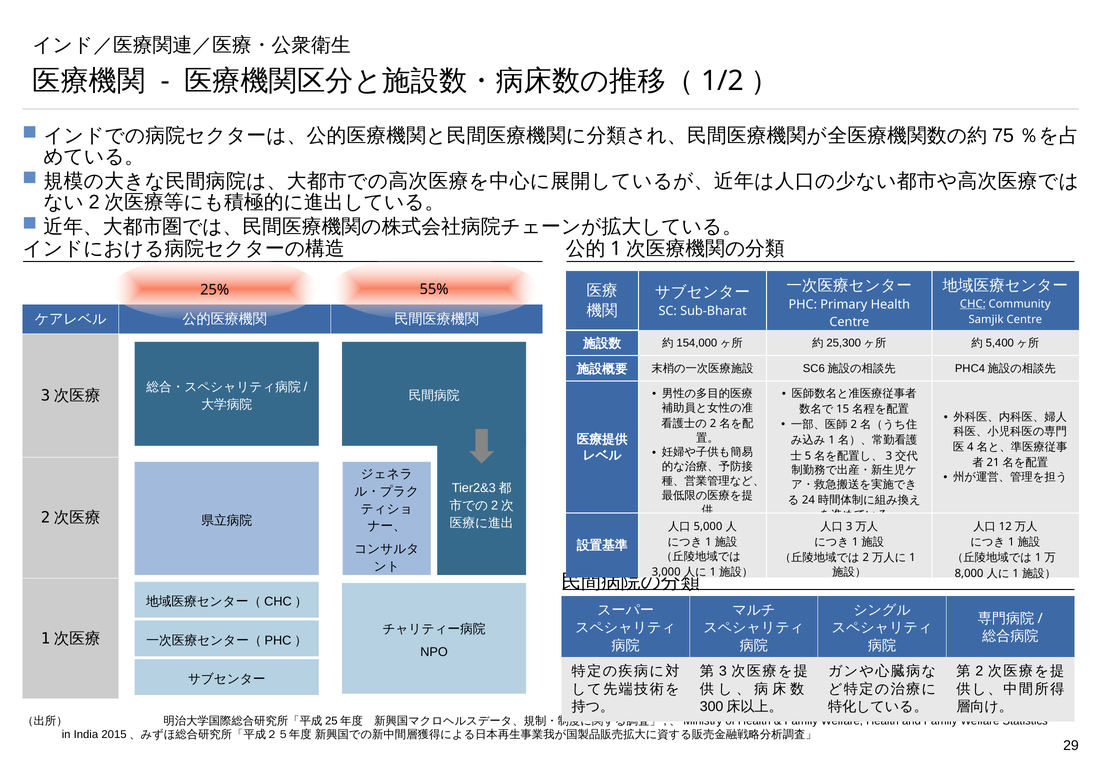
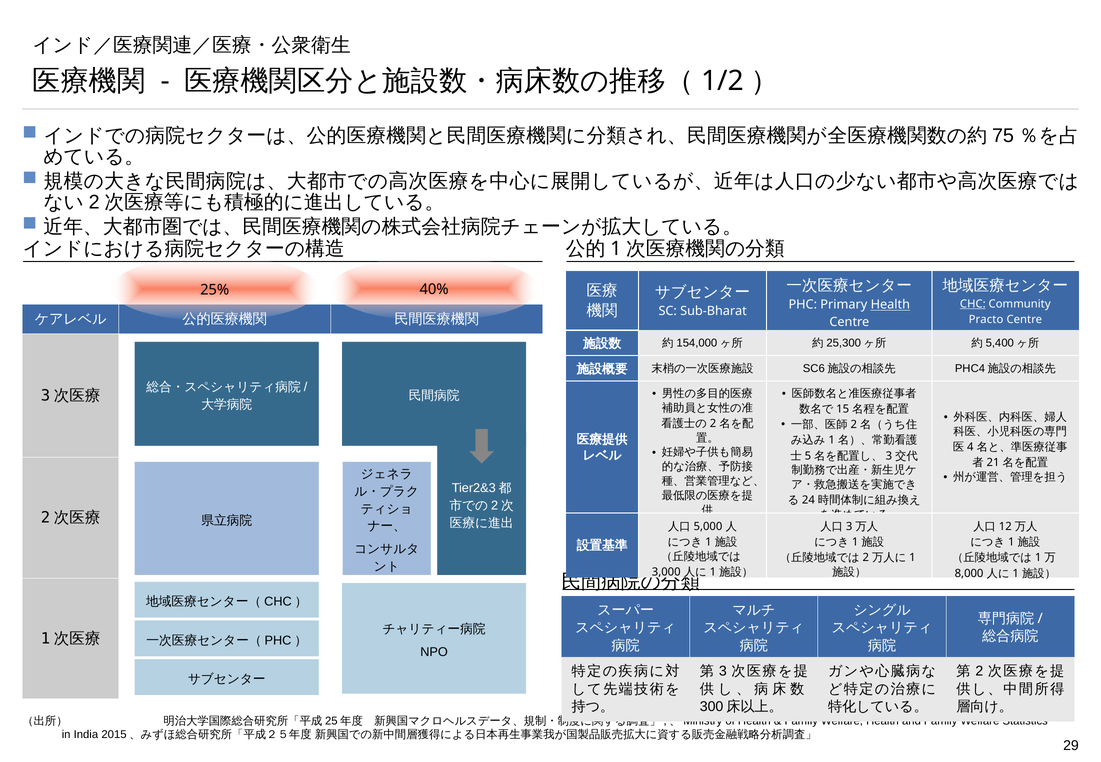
55%: 55% -> 40%
Health at (890, 305) underline: none -> present
Samjik: Samjik -> Practo
